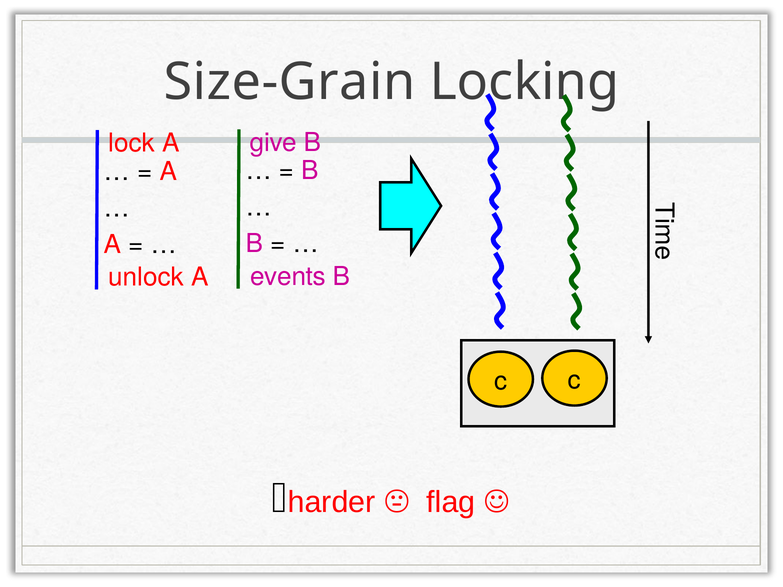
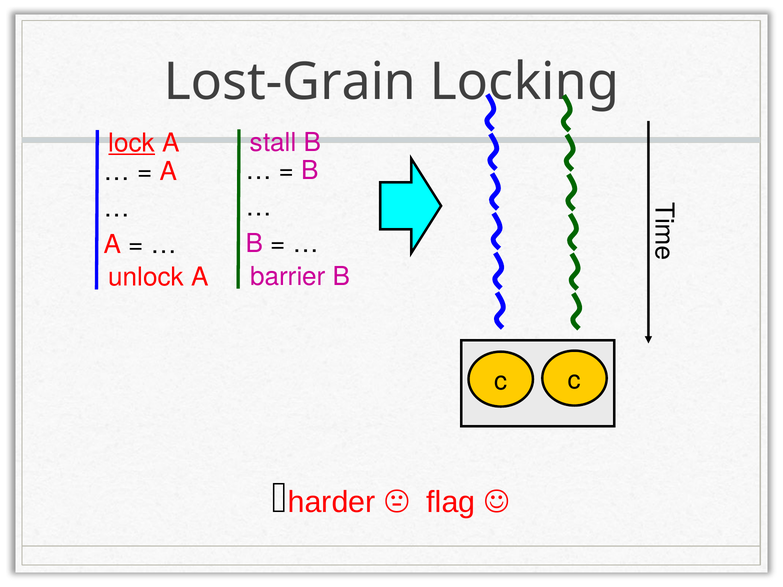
Size-Grain: Size-Grain -> Lost-Grain
give: give -> stall
lock underline: none -> present
events: events -> barrier
